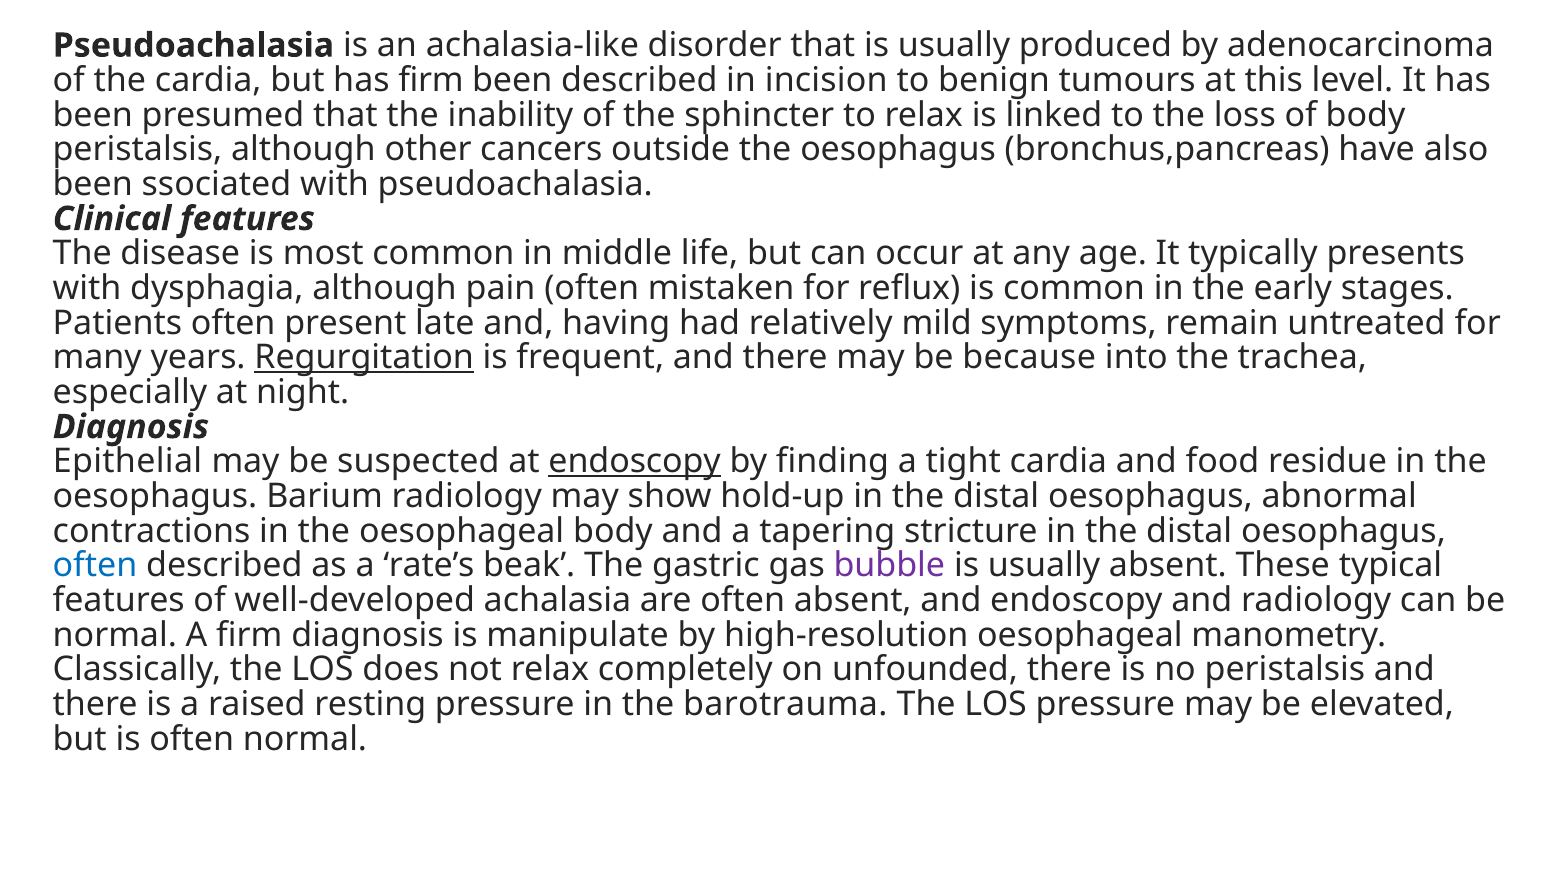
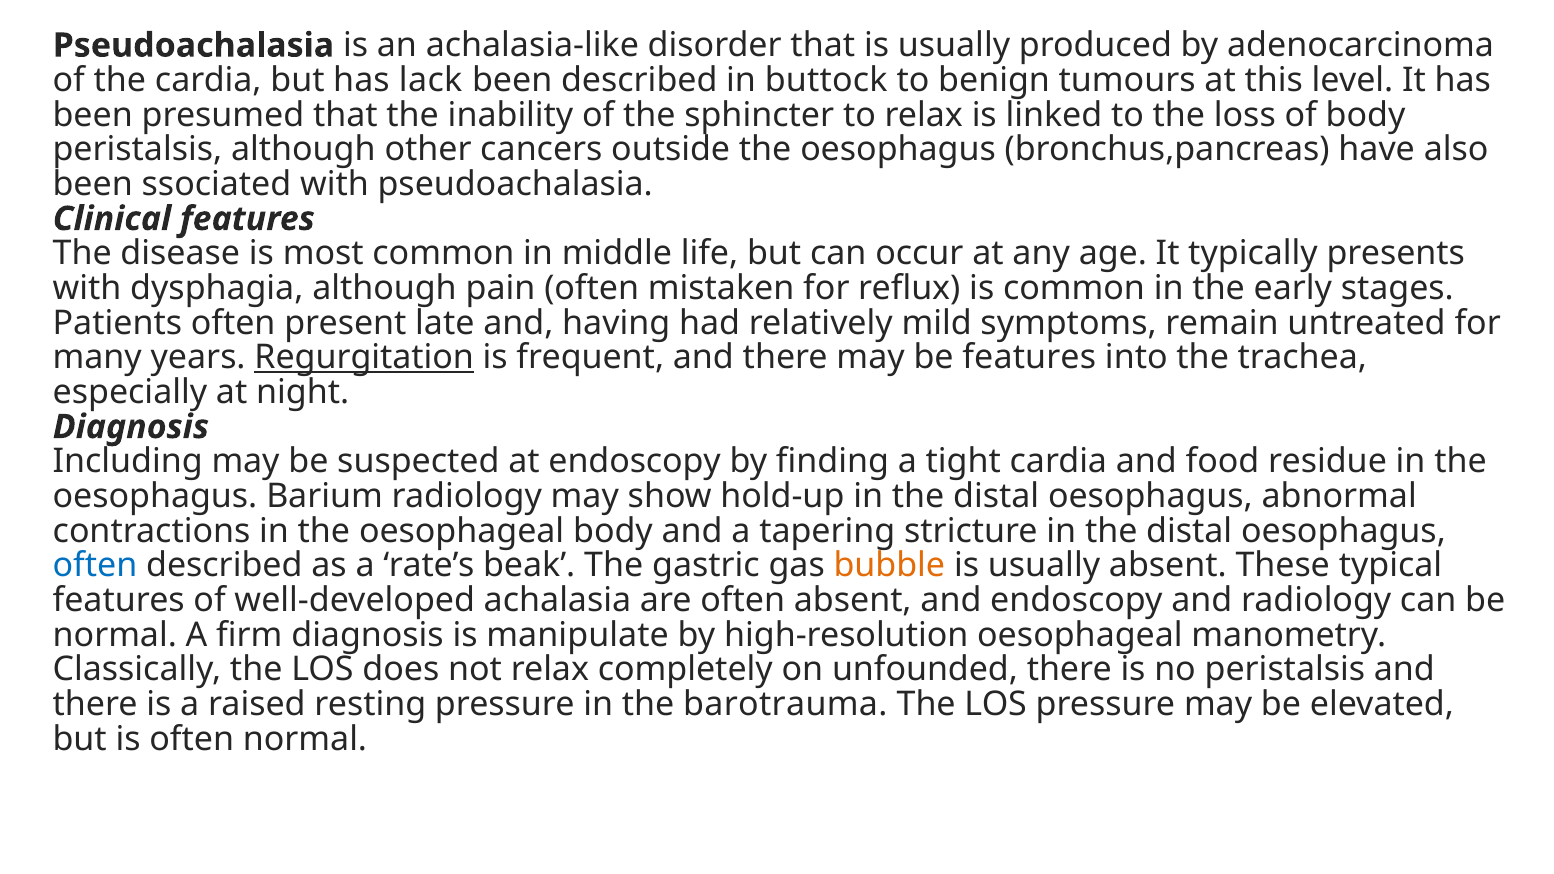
has firm: firm -> lack
incision: incision -> buttock
be because: because -> features
Epithelial: Epithelial -> Including
endoscopy at (635, 462) underline: present -> none
bubble colour: purple -> orange
